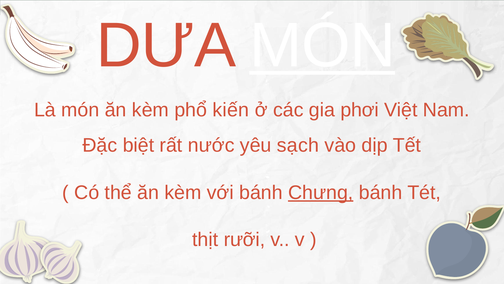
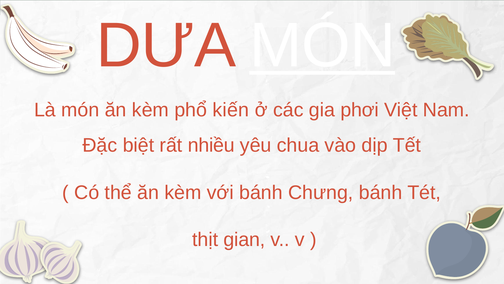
nước: nước -> nhiều
sạch: sạch -> chua
Chưng underline: present -> none
rưỡi: rưỡi -> gian
